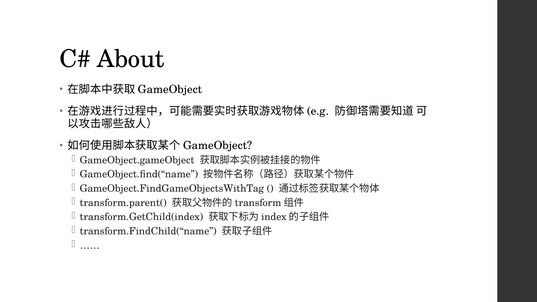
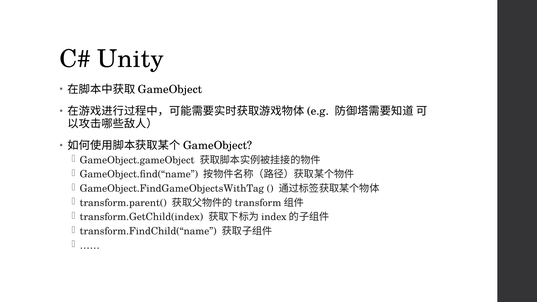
About: About -> Unity
